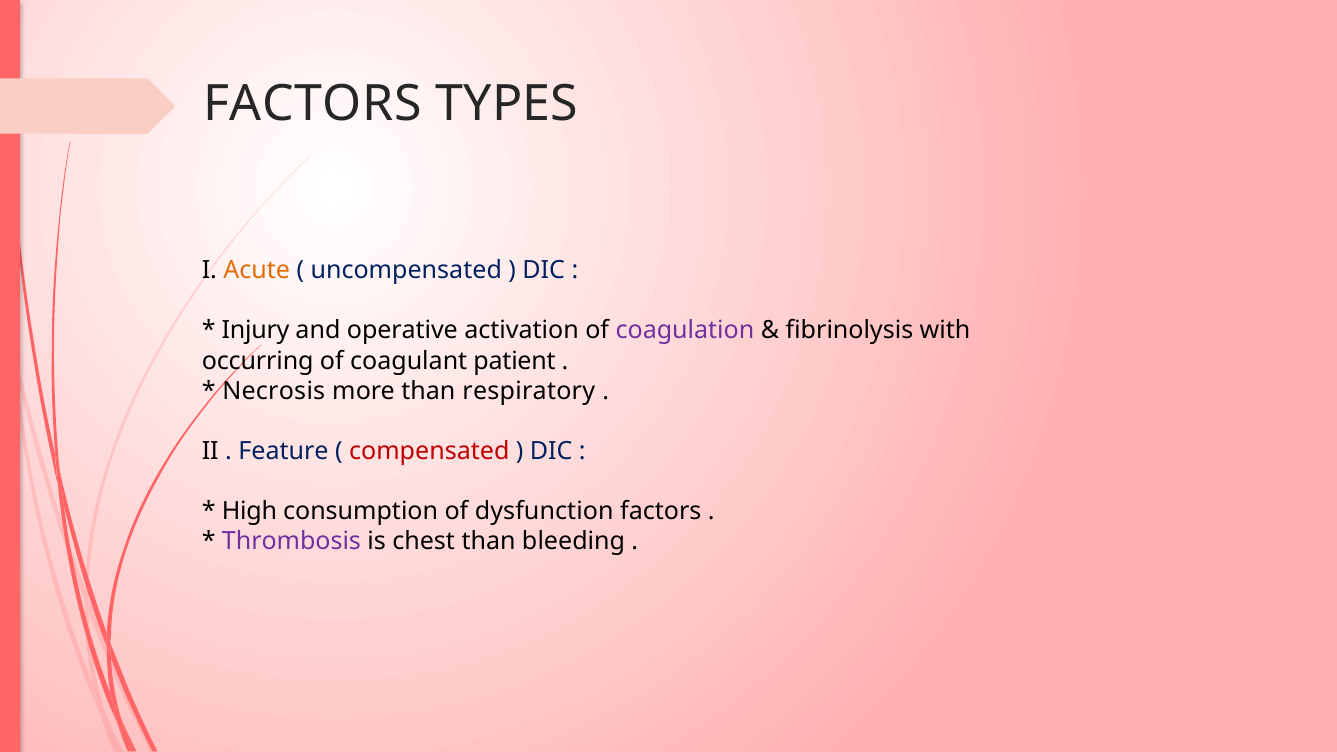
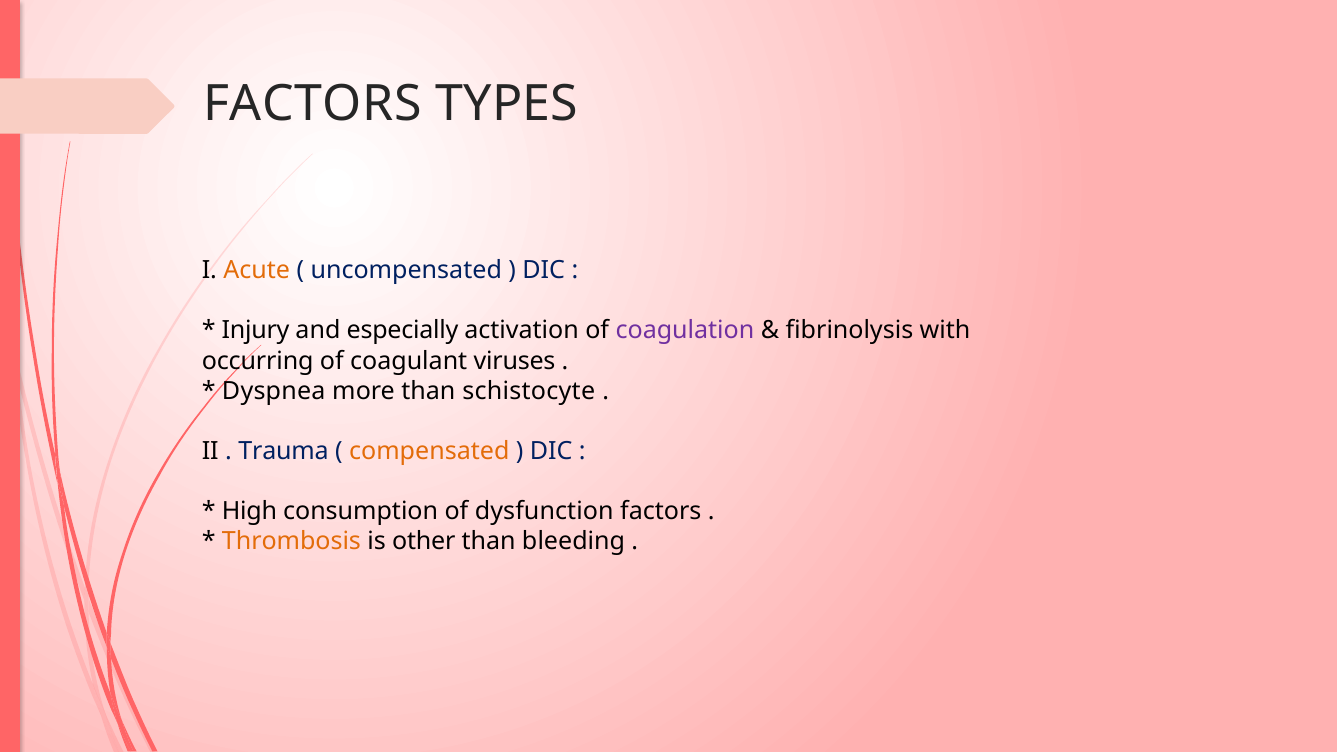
operative: operative -> especially
patient: patient -> viruses
Necrosis: Necrosis -> Dyspnea
respiratory: respiratory -> schistocyte
Feature: Feature -> Trauma
compensated colour: red -> orange
Thrombosis colour: purple -> orange
chest: chest -> other
